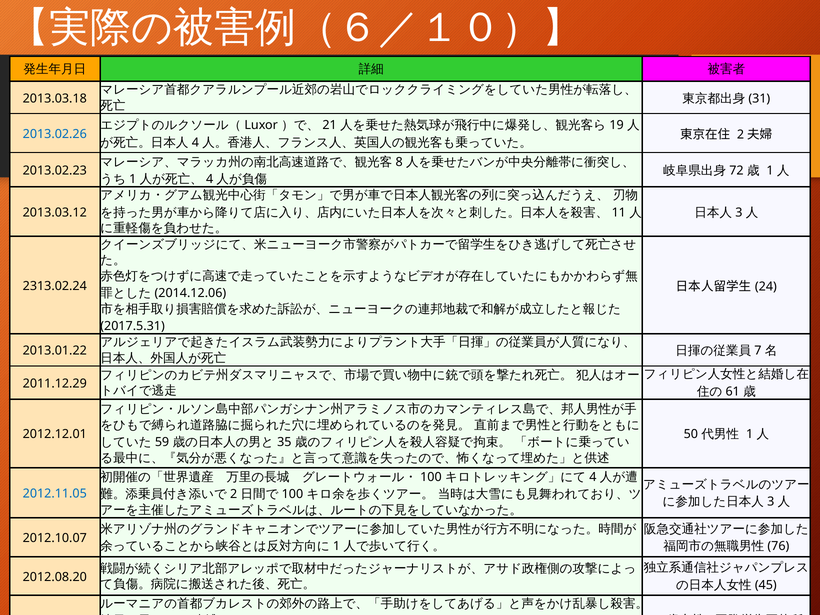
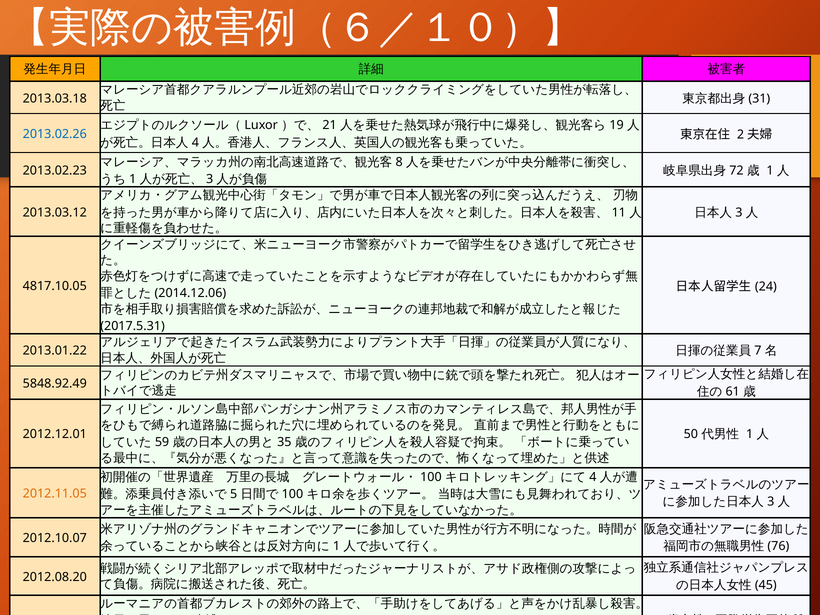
4 at (210, 179): 4 -> 3
2313.02.24: 2313.02.24 -> 4817.10.05
2011.12.29: 2011.12.29 -> 5848.92.49
2 at (234, 494): 2 -> 5
2012.11.05 colour: blue -> orange
